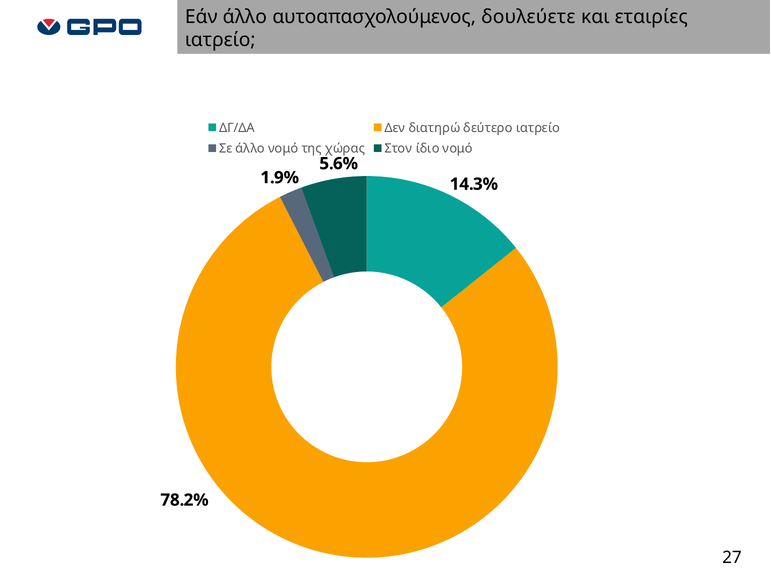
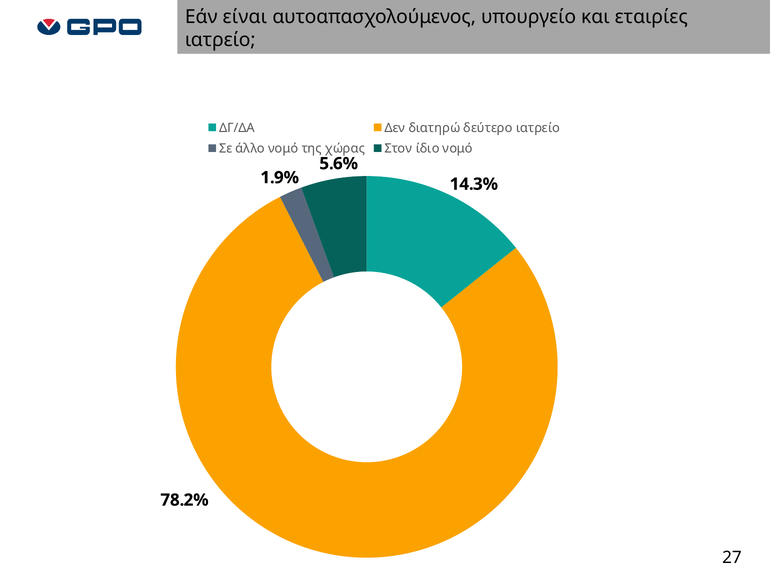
Εάν άλλο: άλλο -> είναι
δουλεύετε: δουλεύετε -> υπουργείο
